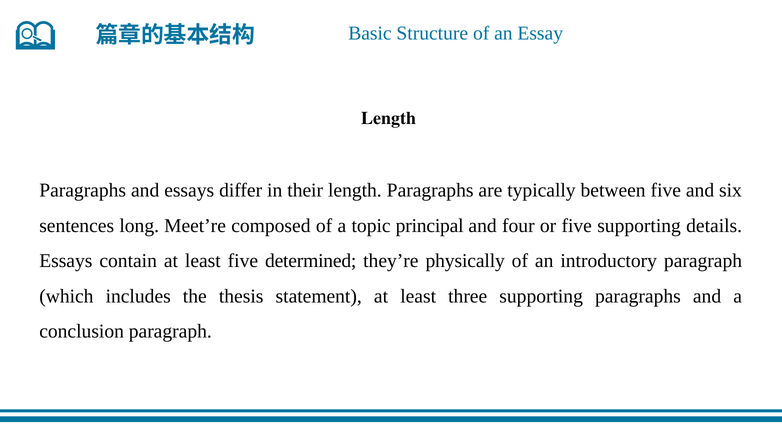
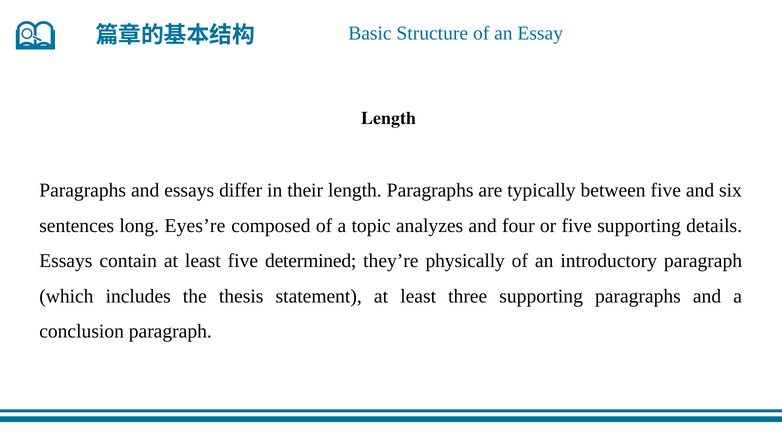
Meet’re: Meet’re -> Eyes’re
principal: principal -> analyzes
